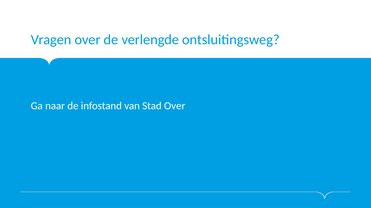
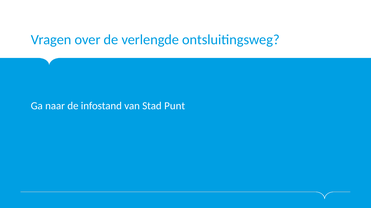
Stad Over: Over -> Punt
